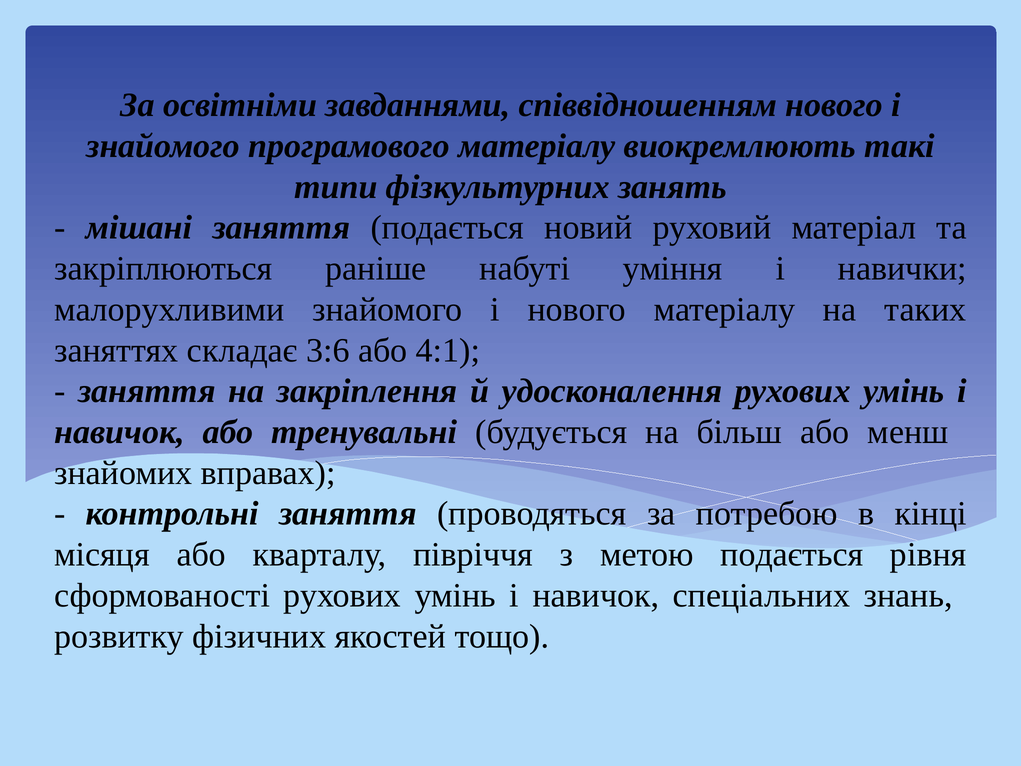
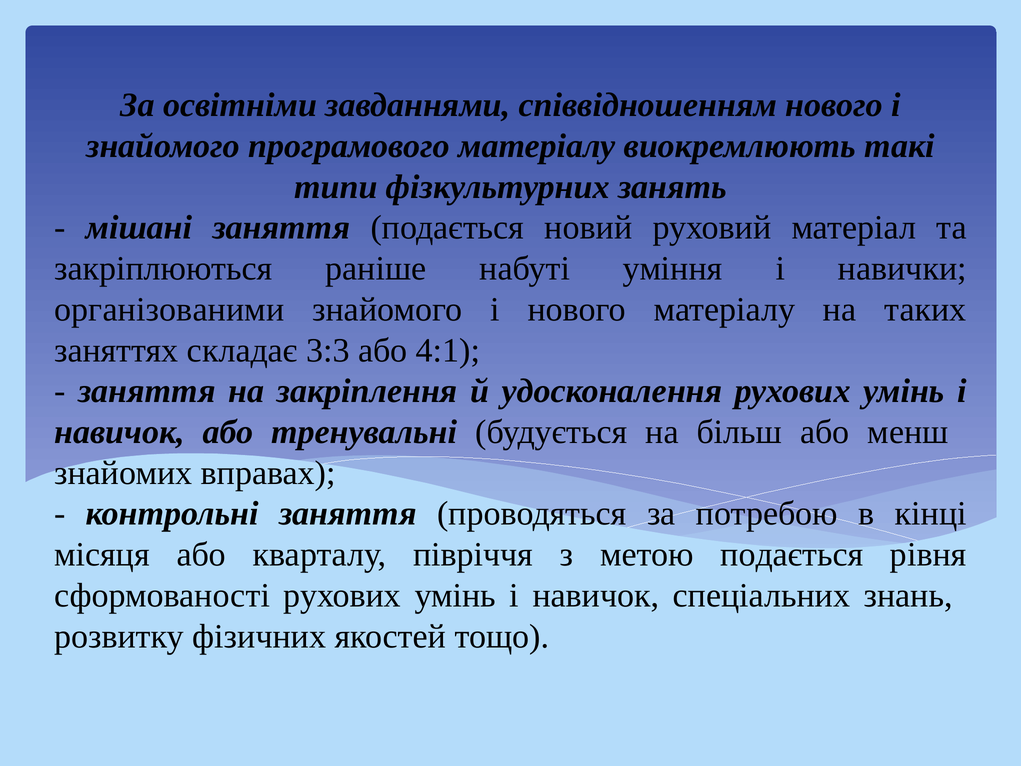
малорухливими: малорухливими -> організованими
3:6: 3:6 -> 3:3
